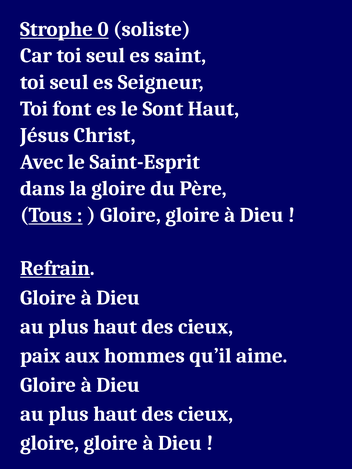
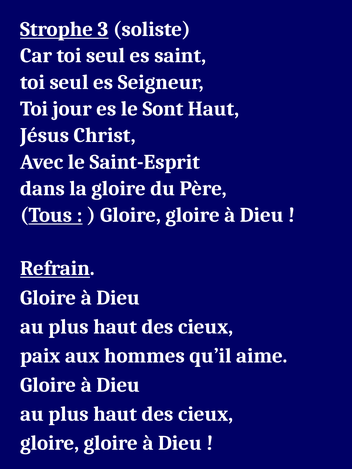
0: 0 -> 3
font: font -> jour
